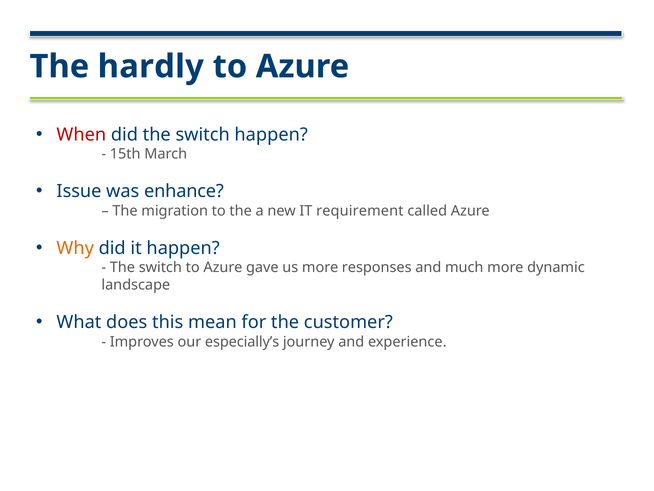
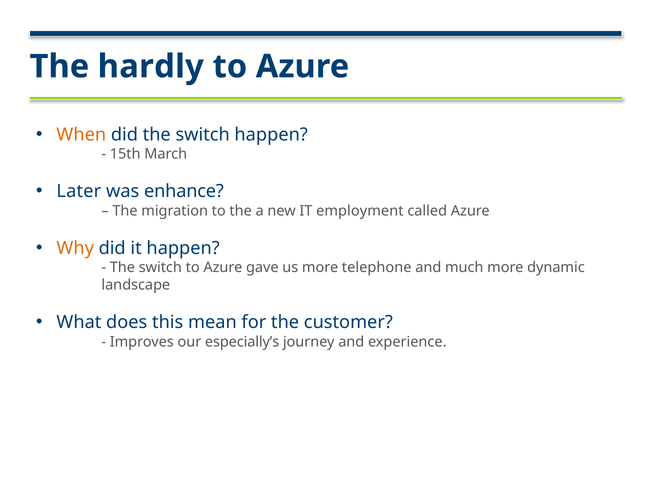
When colour: red -> orange
Issue: Issue -> Later
requirement: requirement -> employment
responses: responses -> telephone
